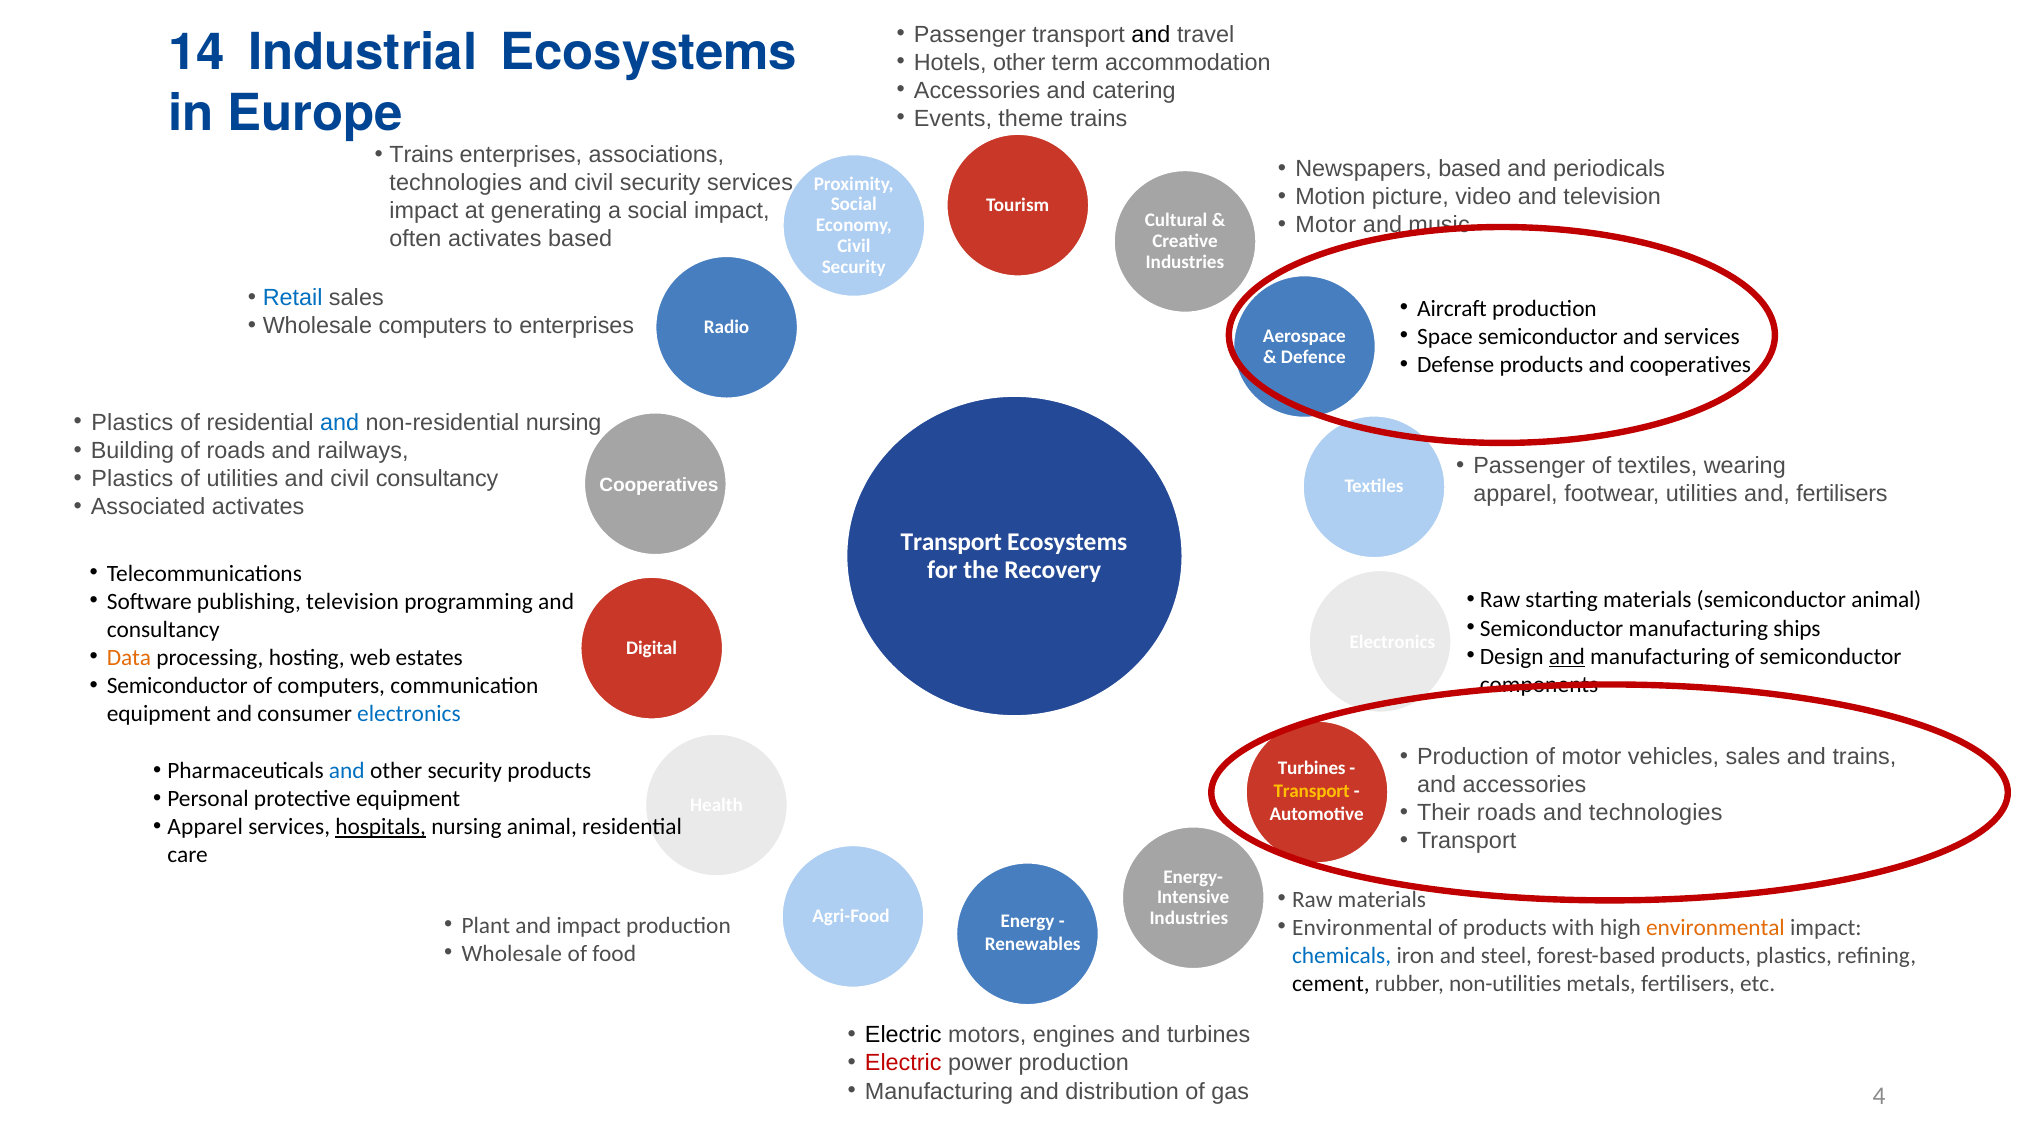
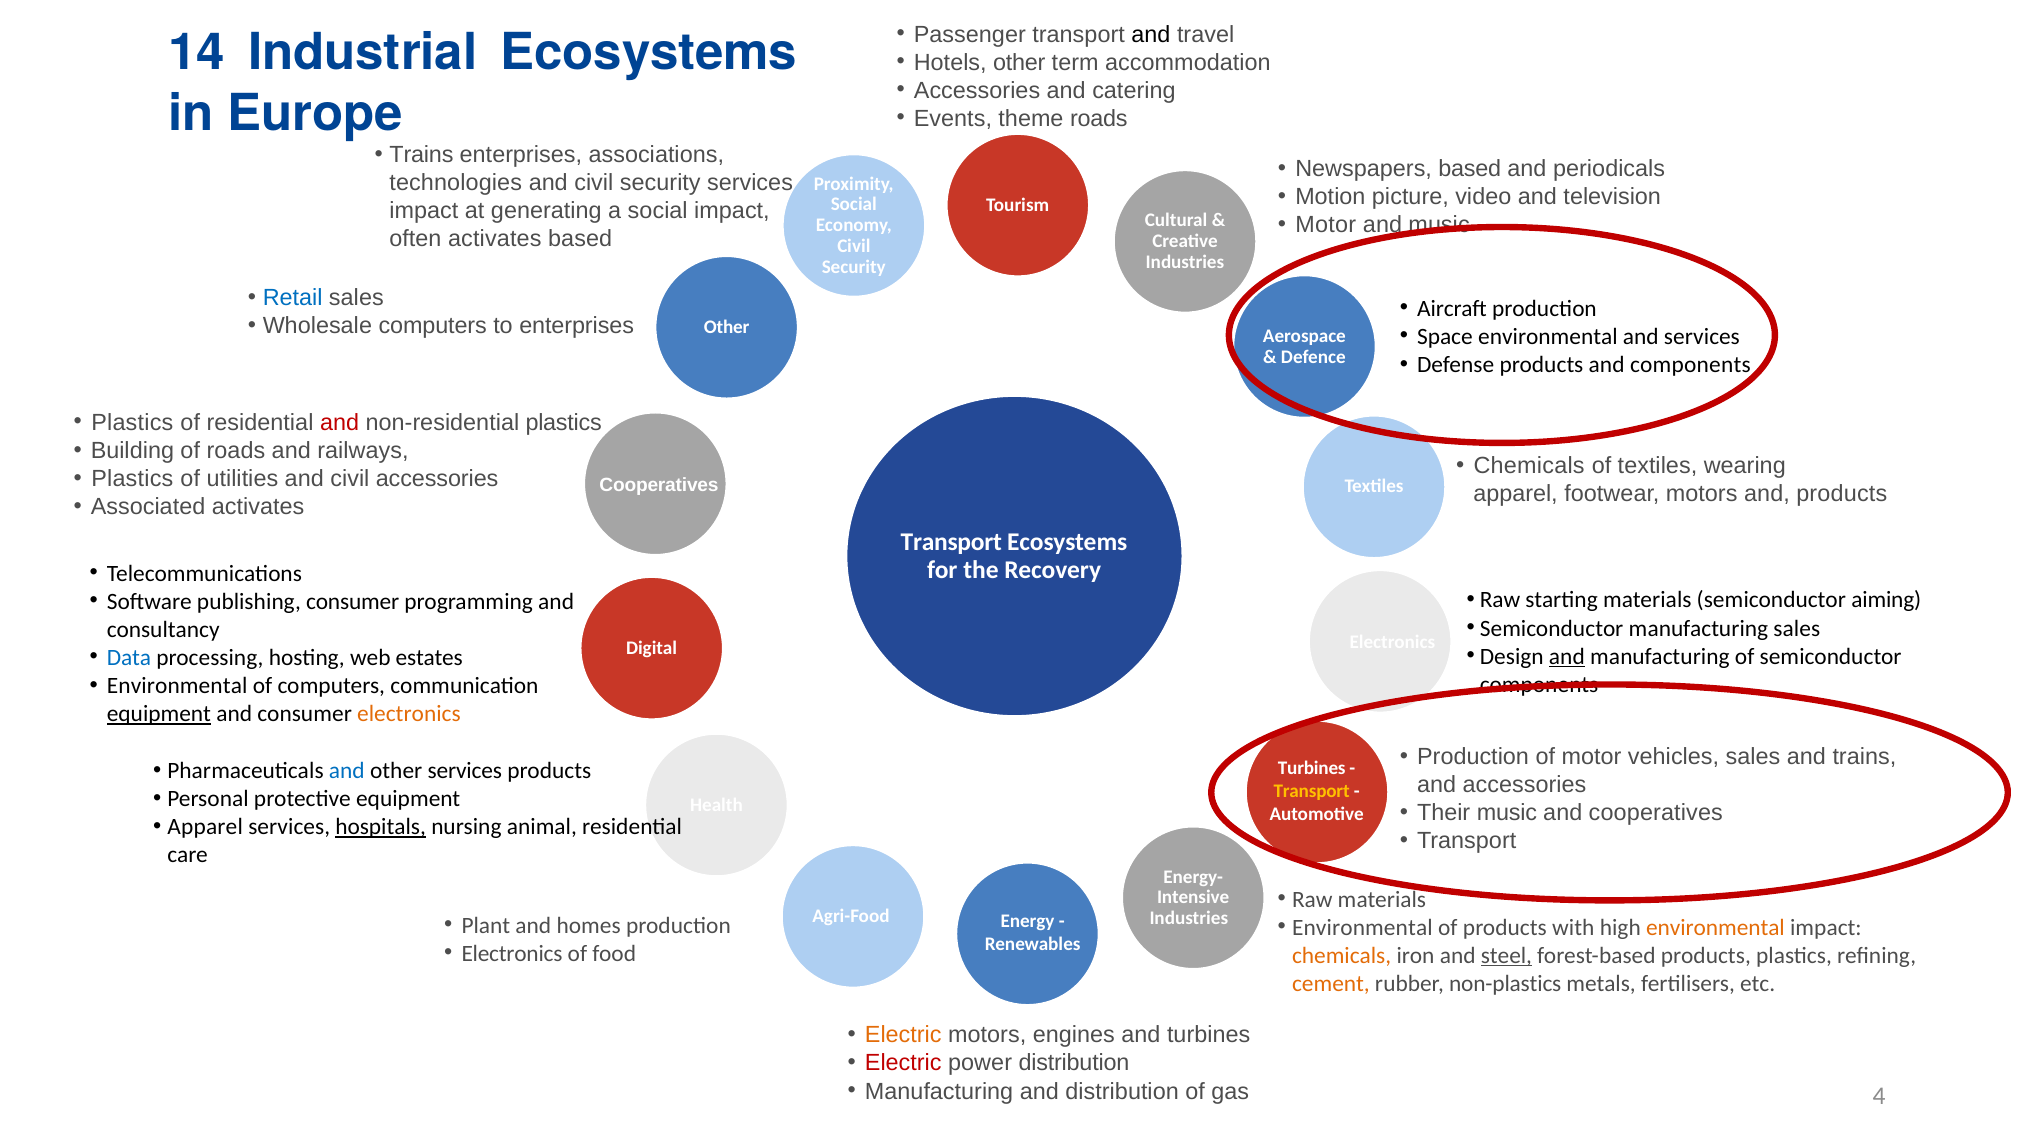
theme trains: trains -> roads
Radio at (727, 327): Radio -> Other
Space semiconductor: semiconductor -> environmental
and cooperatives: cooperatives -> components
and at (340, 423) colour: blue -> red
non-residential nursing: nursing -> plastics
Passenger at (1529, 466): Passenger -> Chemicals
civil consultancy: consultancy -> accessories
footwear utilities: utilities -> motors
and fertilisers: fertilisers -> products
semiconductor animal: animal -> aiming
publishing television: television -> consumer
manufacturing ships: ships -> sales
Data colour: orange -> blue
Semiconductor at (177, 686): Semiconductor -> Environmental
equipment at (159, 714) underline: none -> present
electronics at (409, 714) colour: blue -> orange
other security: security -> services
Their roads: roads -> music
and technologies: technologies -> cooperatives
and impact: impact -> homes
Wholesale at (512, 954): Wholesale -> Electronics
chemicals at (1342, 956) colour: blue -> orange
steel underline: none -> present
cement colour: black -> orange
non-utilities: non-utilities -> non-plastics
Electric at (903, 1035) colour: black -> orange
power production: production -> distribution
